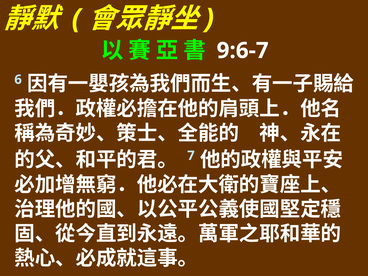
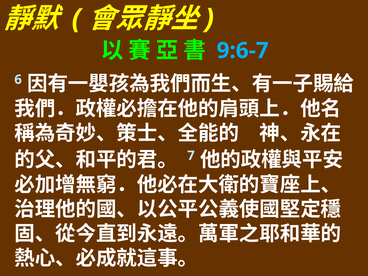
9:6-7 colour: white -> light blue
